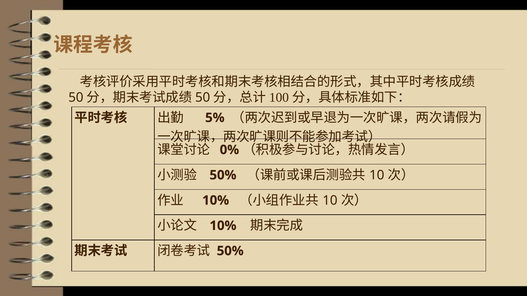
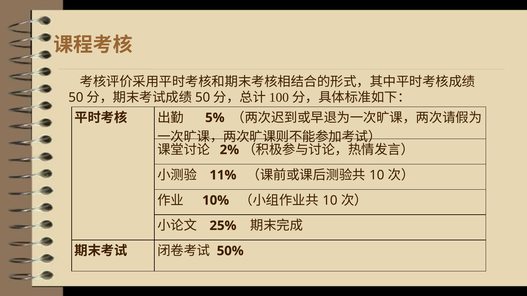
0%: 0% -> 2%
50% at (223, 175): 50% -> 11%
10% at (223, 226): 10% -> 25%
